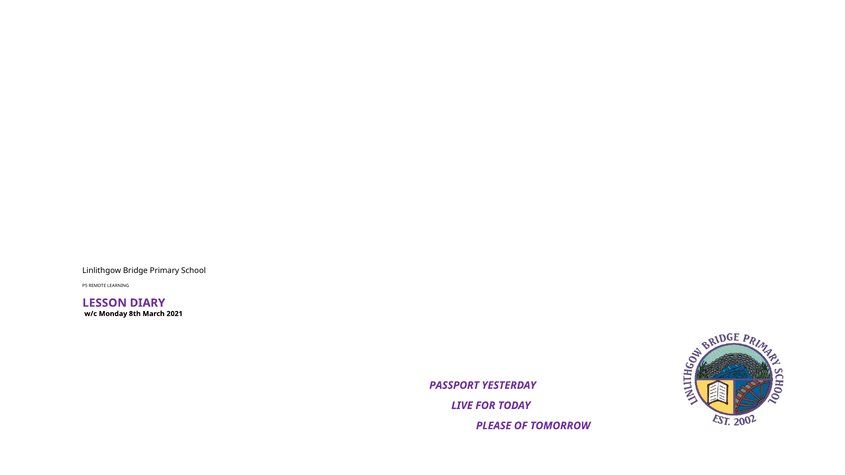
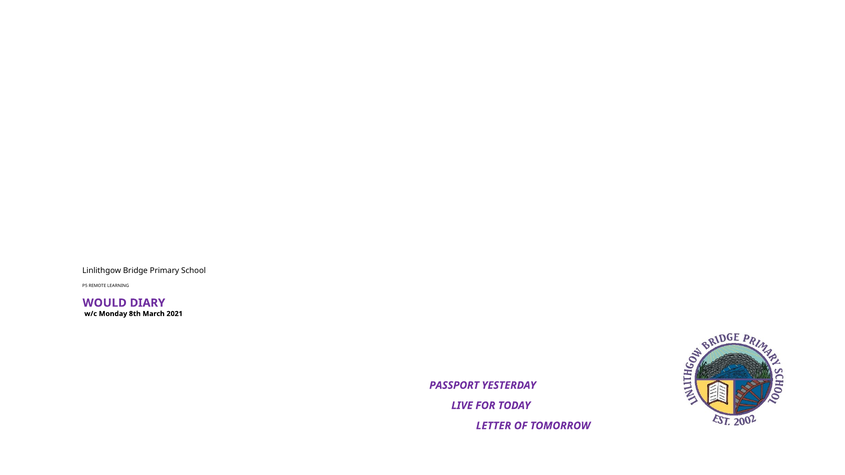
LESSON: LESSON -> WOULD
PLEASE: PLEASE -> LETTER
